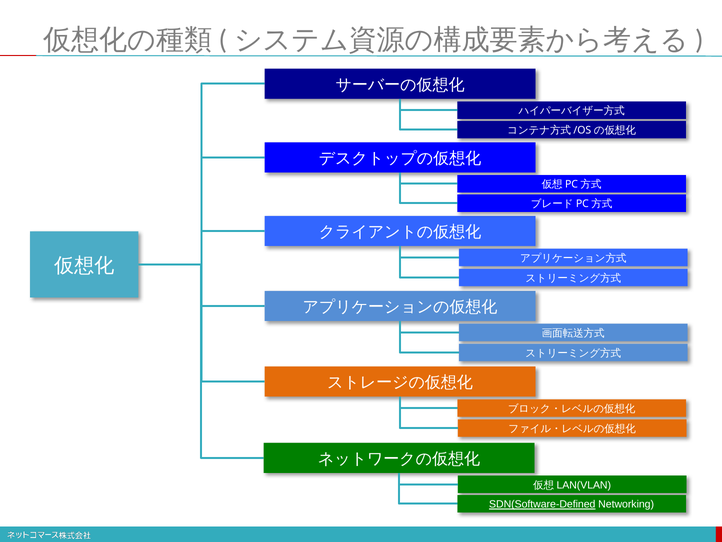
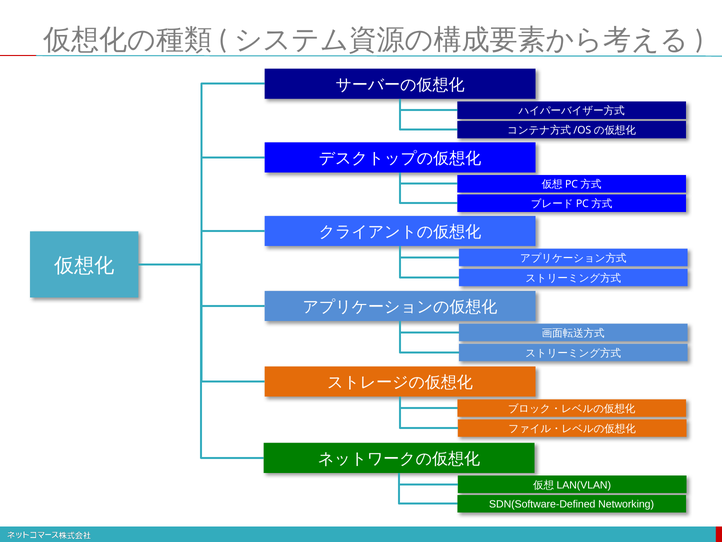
SDN(Software-Defined underline: present -> none
